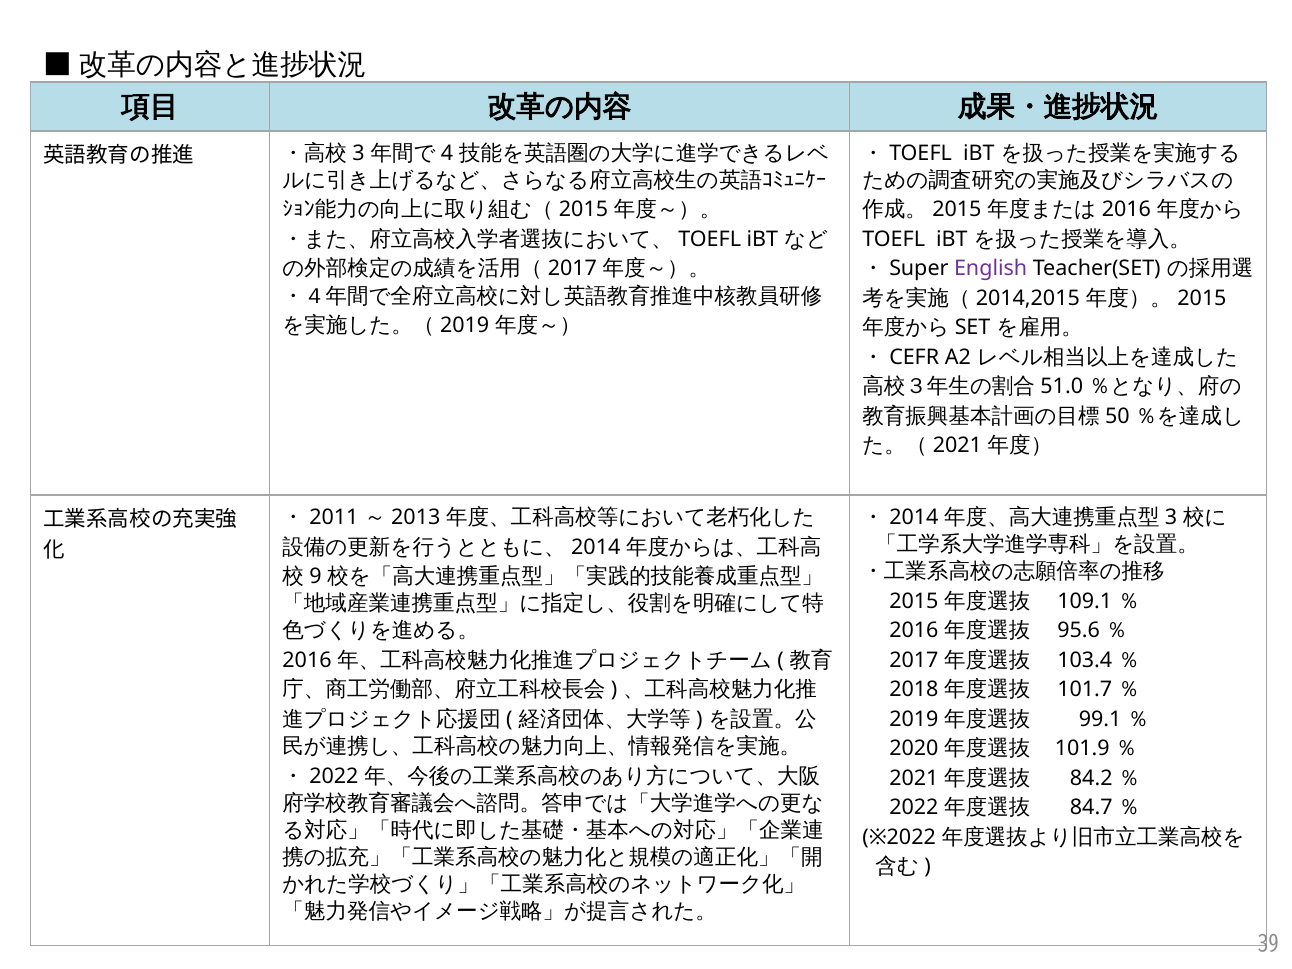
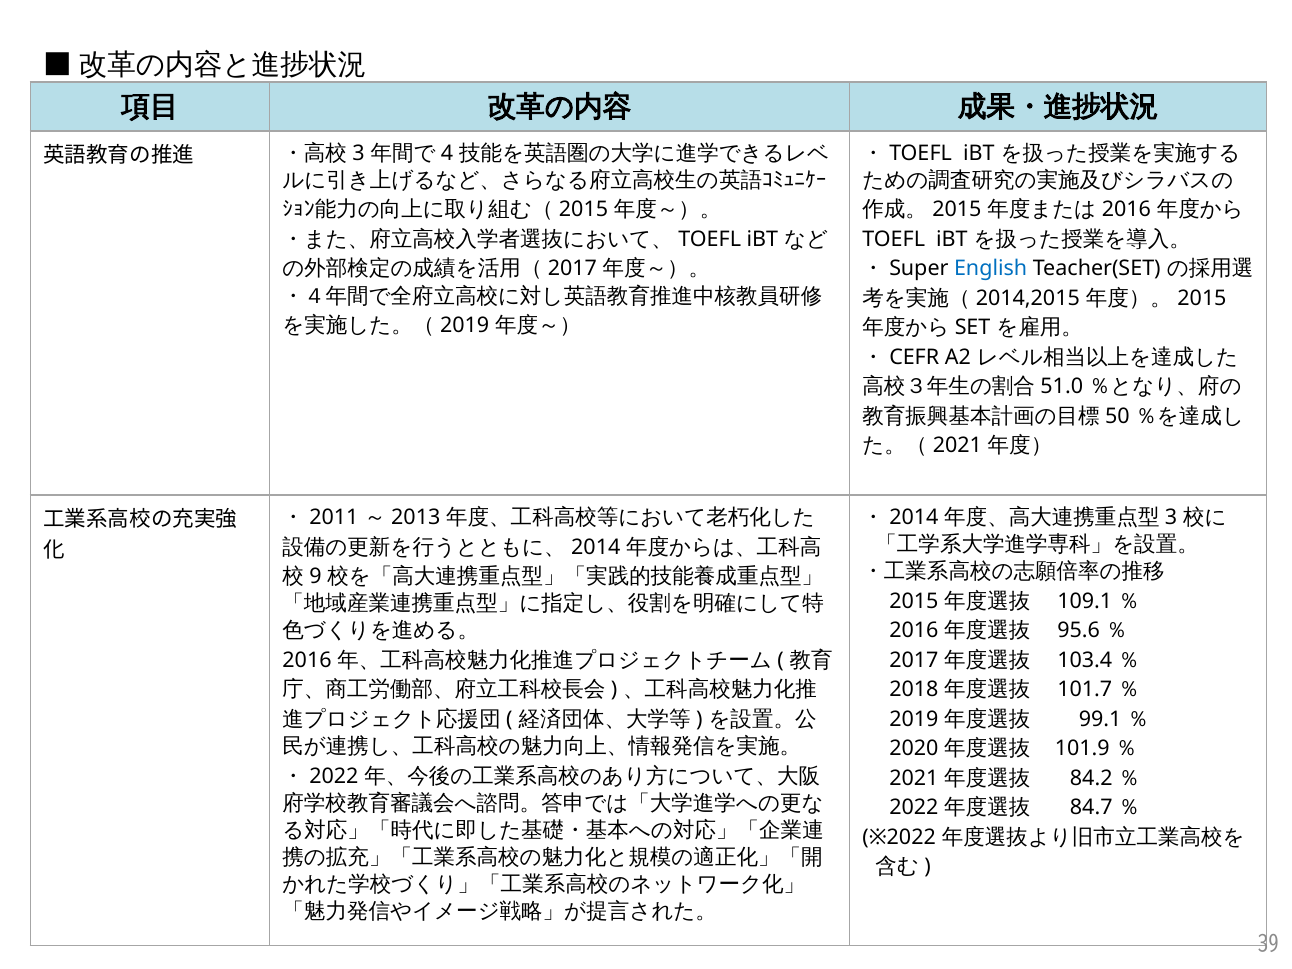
English colour: purple -> blue
